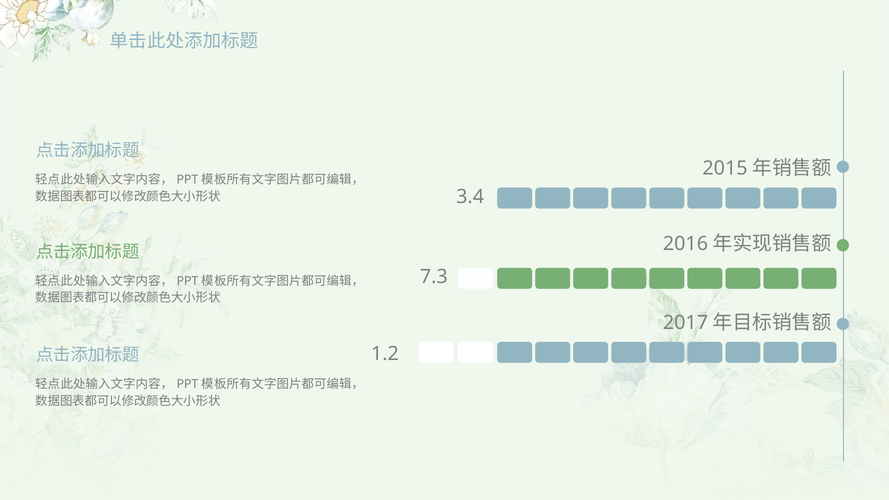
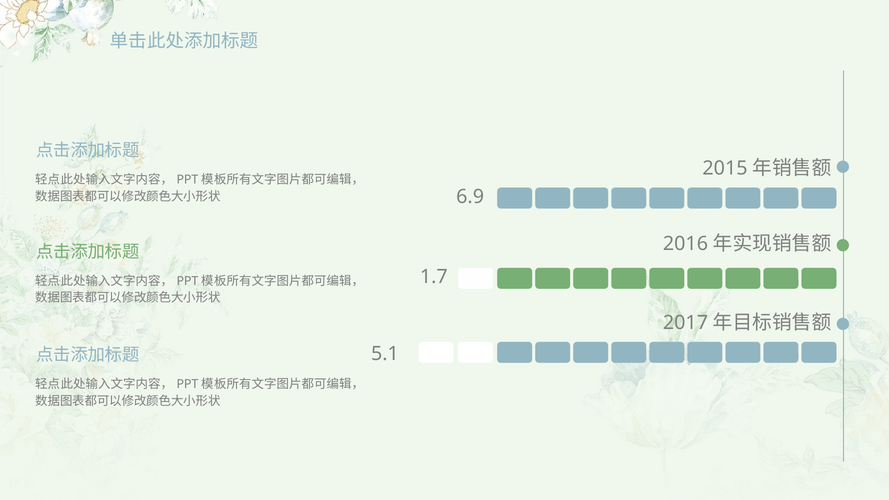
3.4: 3.4 -> 6.9
7.3: 7.3 -> 1.7
1.2: 1.2 -> 5.1
